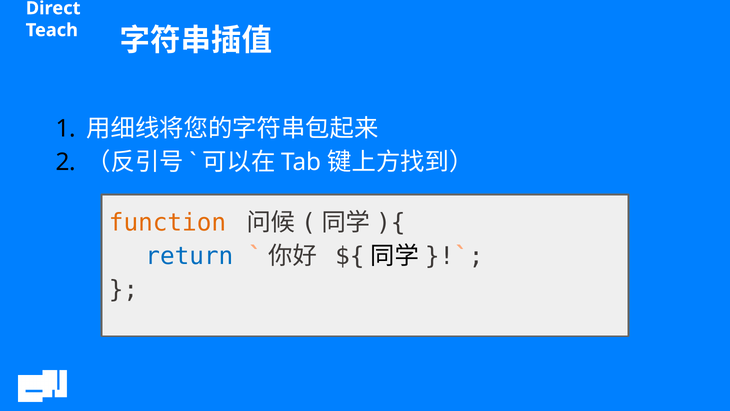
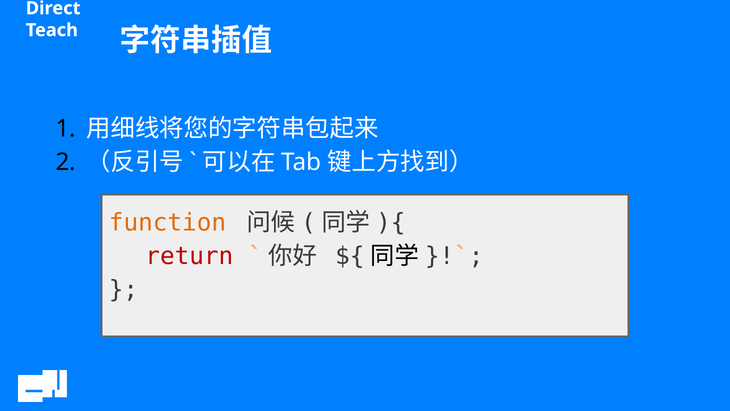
return colour: blue -> red
